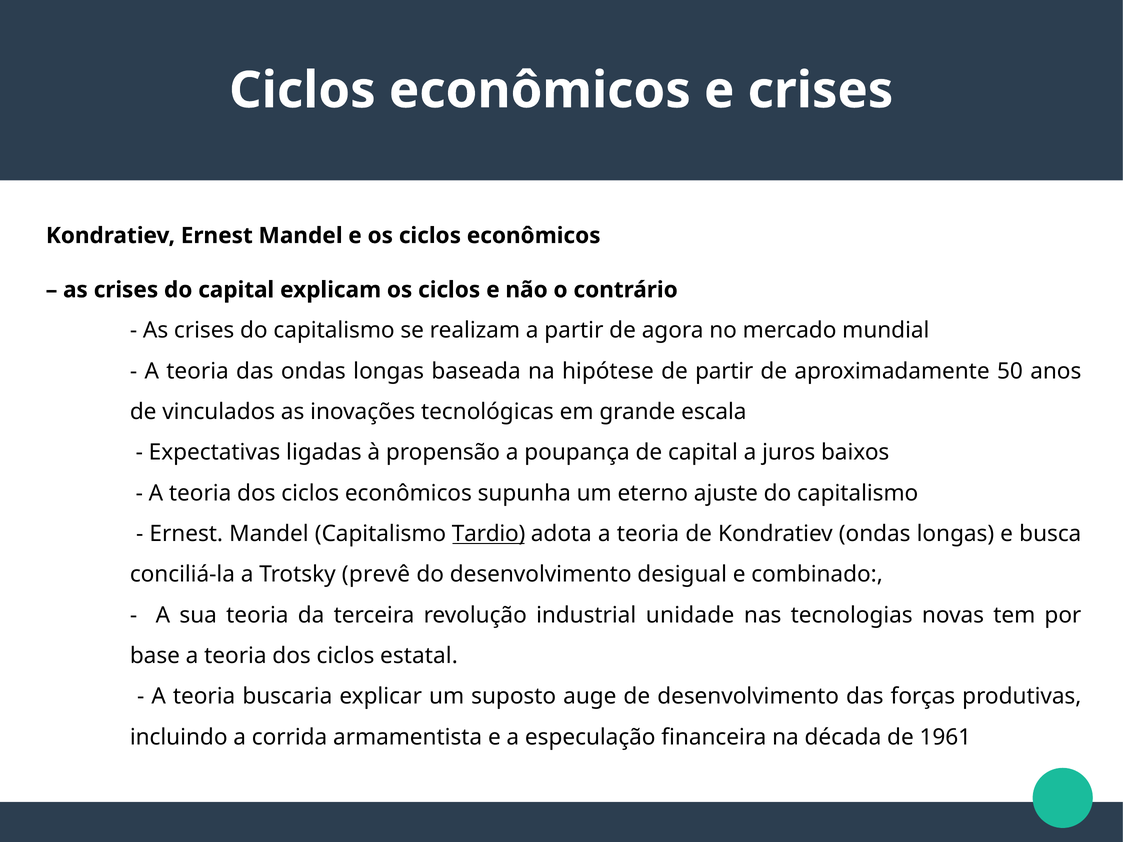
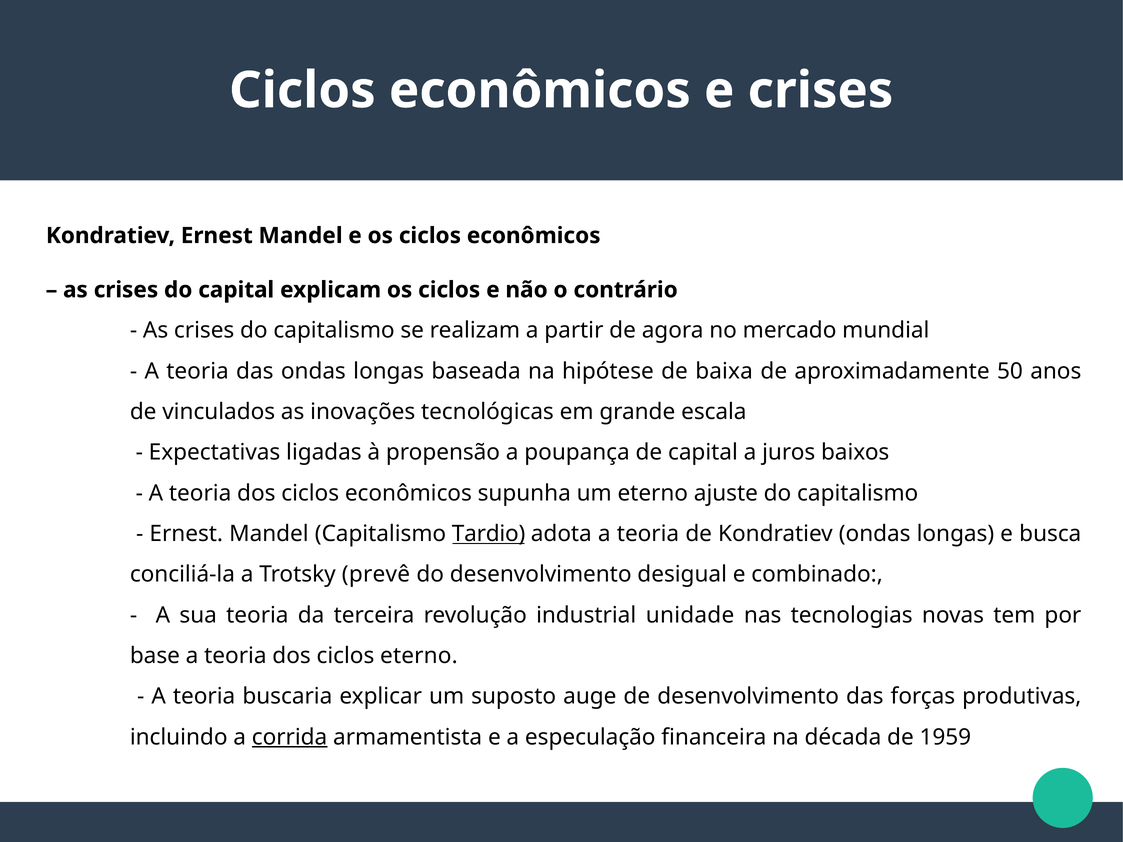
de partir: partir -> baixa
ciclos estatal: estatal -> eterno
corrida underline: none -> present
1961: 1961 -> 1959
